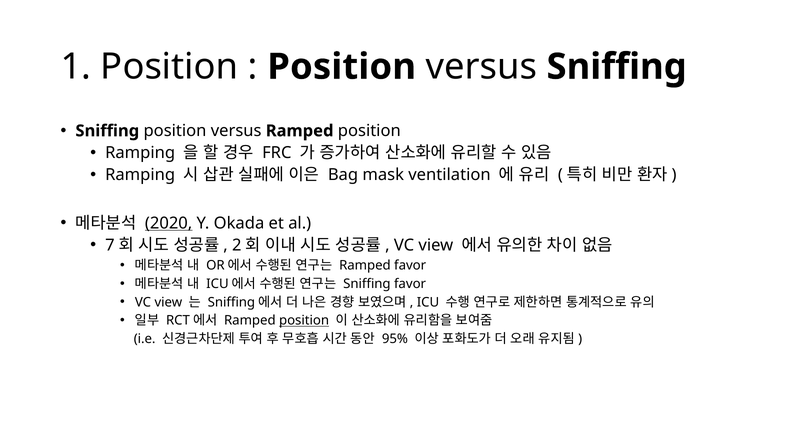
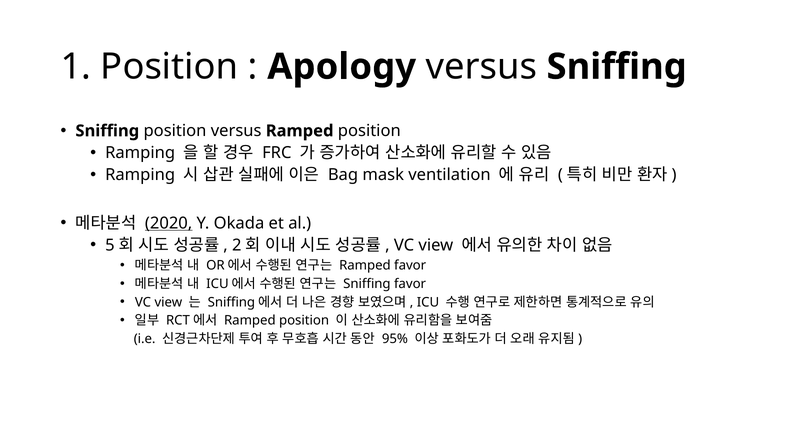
Position at (342, 67): Position -> Apology
7: 7 -> 5
position at (304, 320) underline: present -> none
